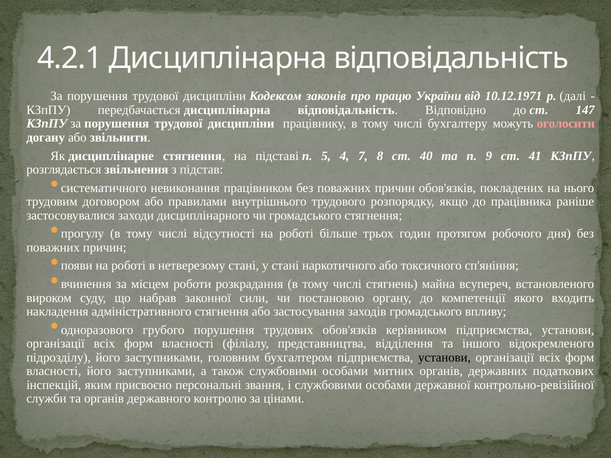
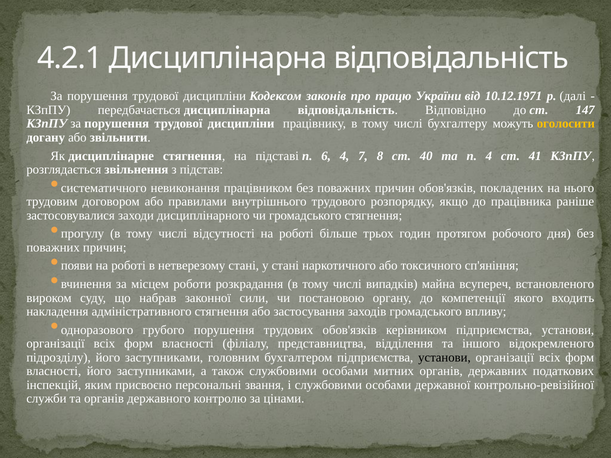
оголосити colour: pink -> yellow
5: 5 -> 6
п 9: 9 -> 4
стягнень: стягнень -> випадків
